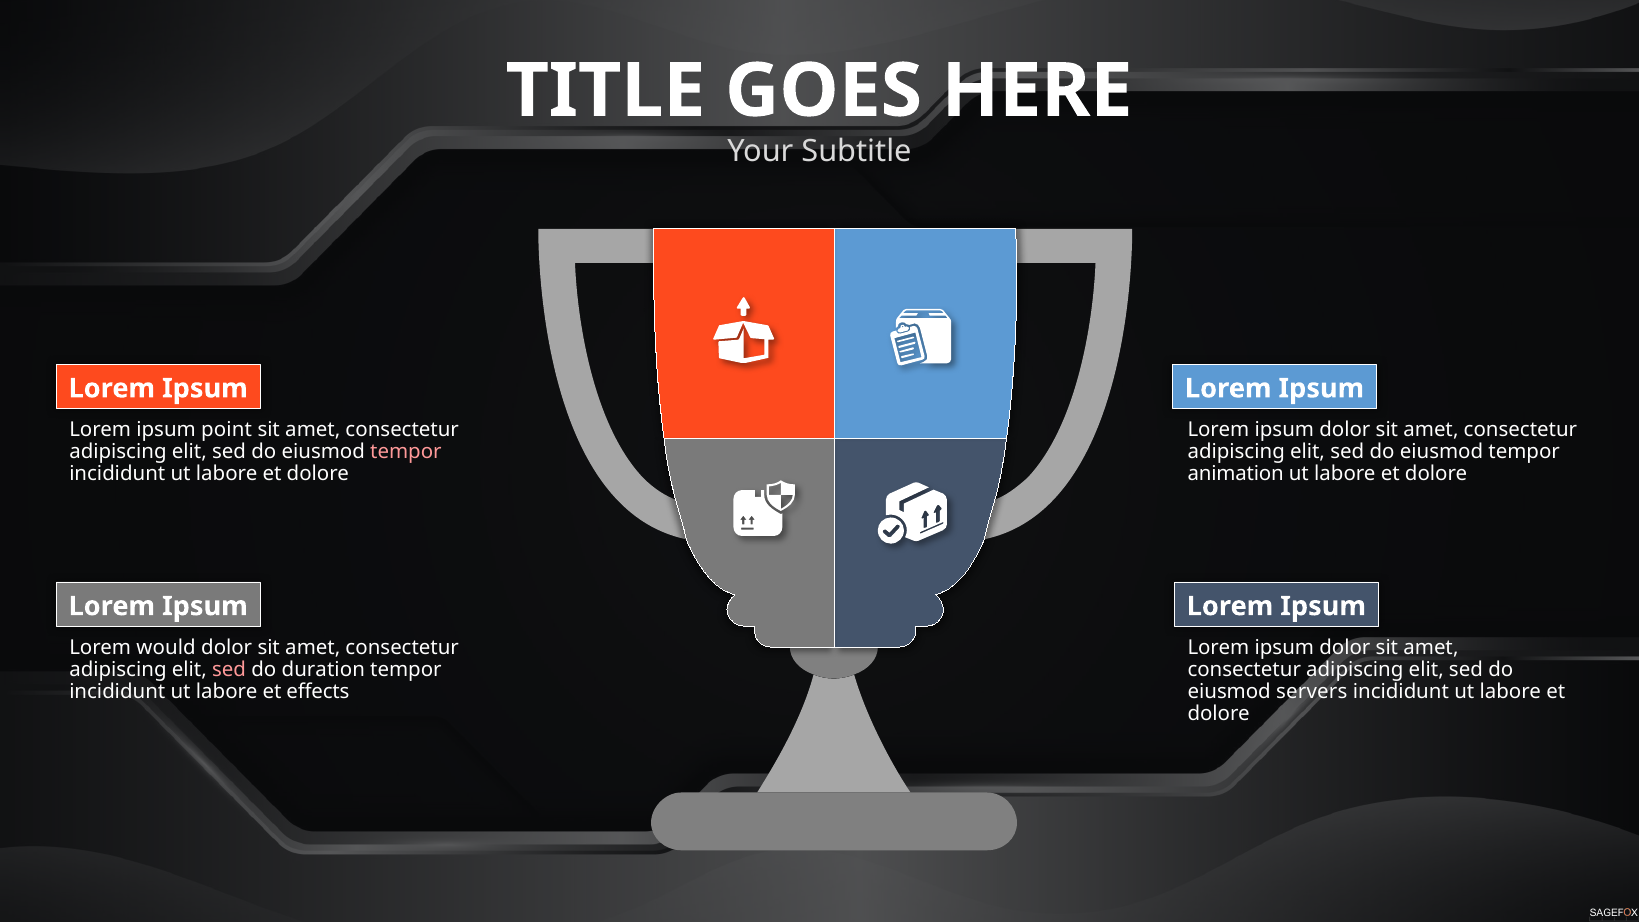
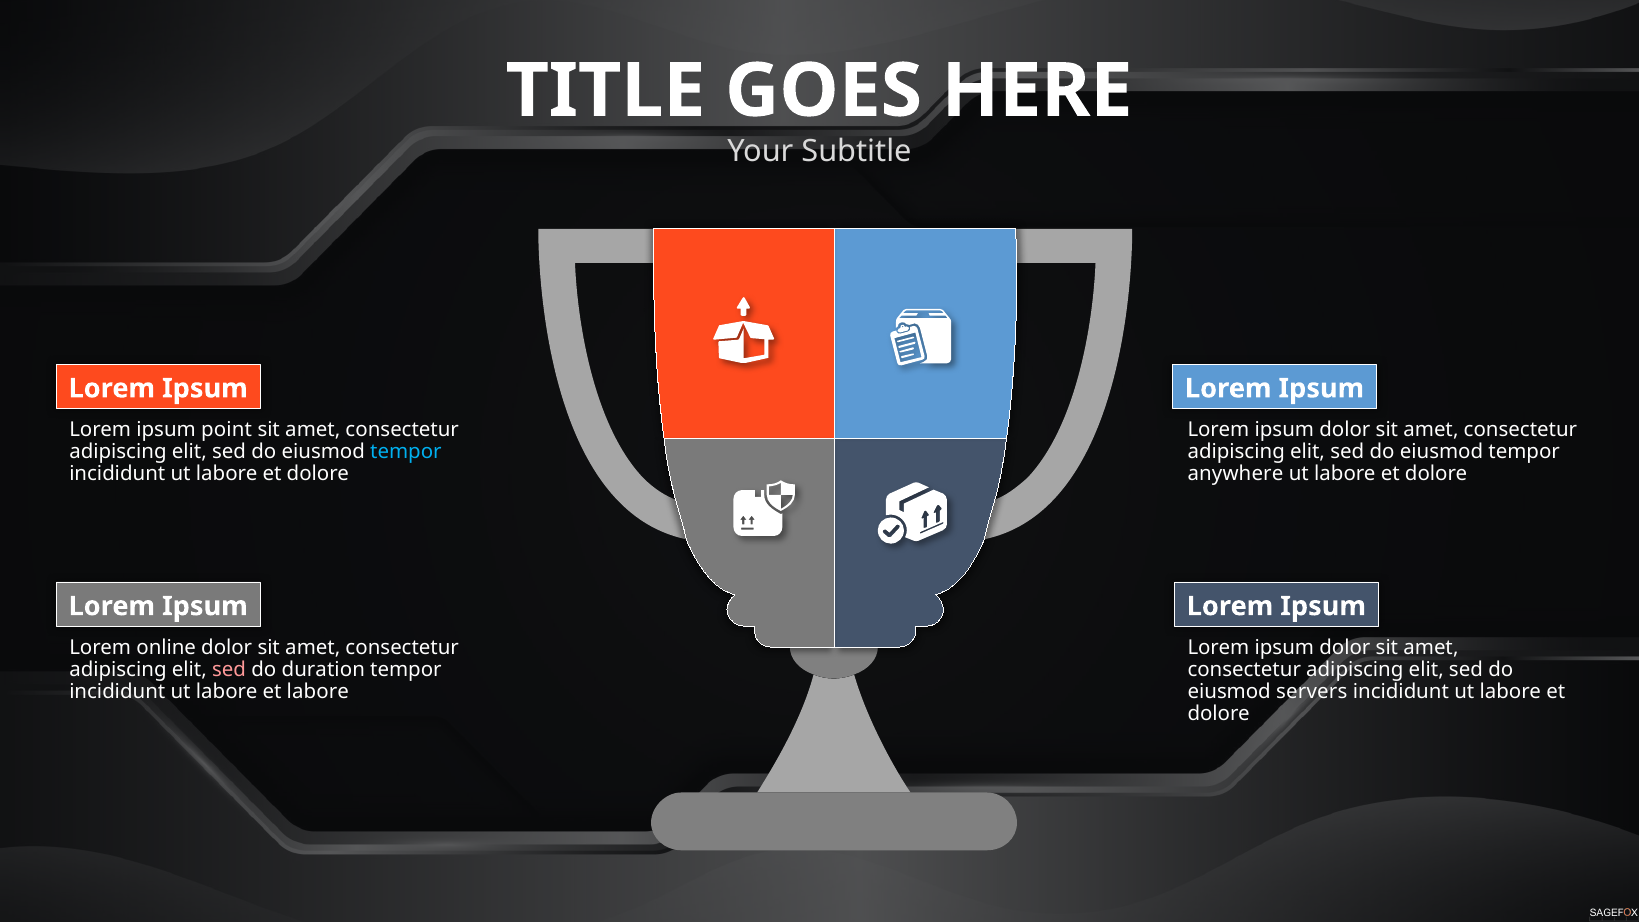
tempor at (406, 452) colour: pink -> light blue
animation: animation -> anywhere
would: would -> online
et effects: effects -> labore
